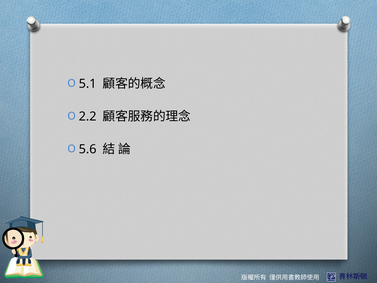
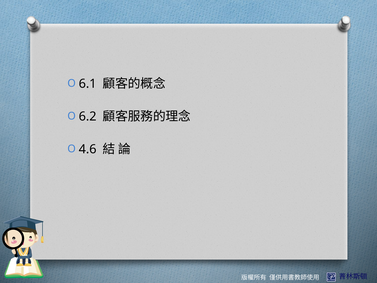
5.1: 5.1 -> 6.1
2.2: 2.2 -> 6.2
5.6: 5.6 -> 4.6
